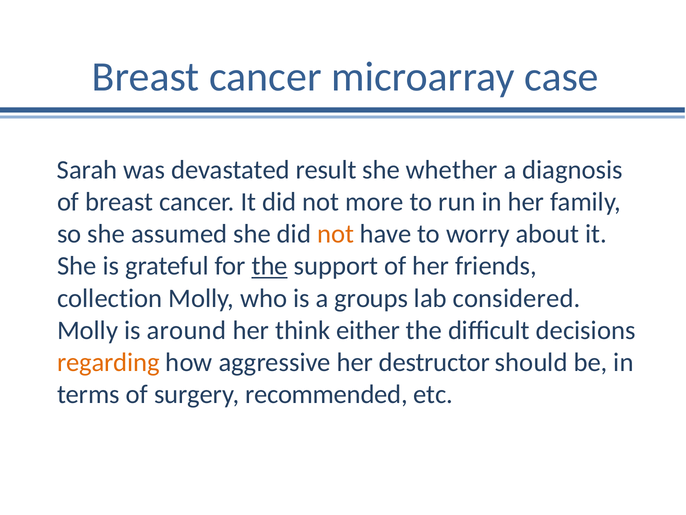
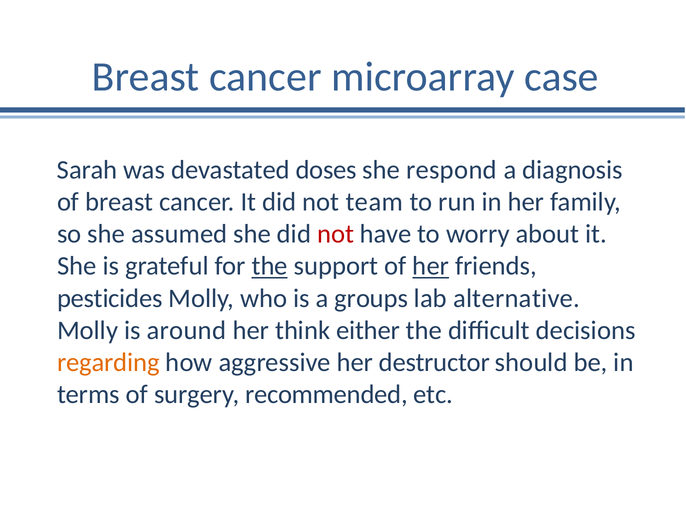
result: result -> doses
whether: whether -> respond
more: more -> team
not at (335, 234) colour: orange -> red
her at (431, 266) underline: none -> present
collection: collection -> pesticides
considered: considered -> alternative
